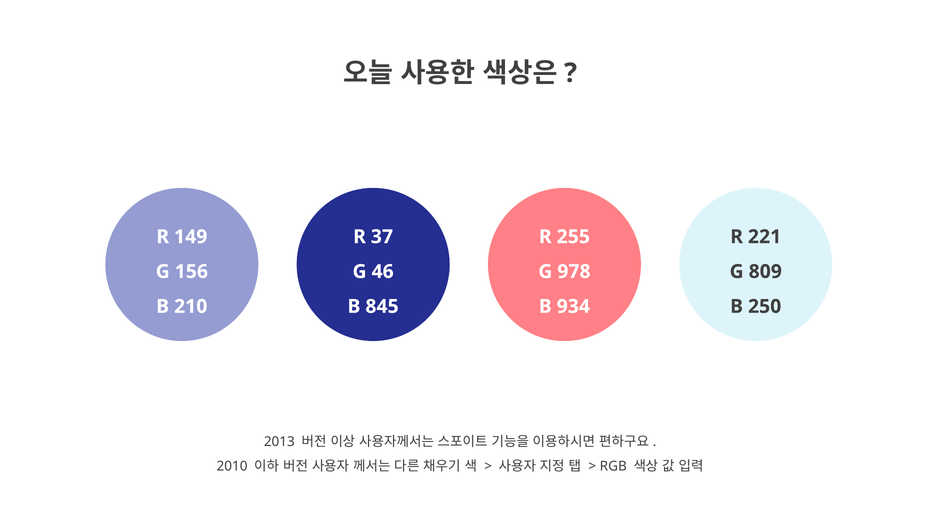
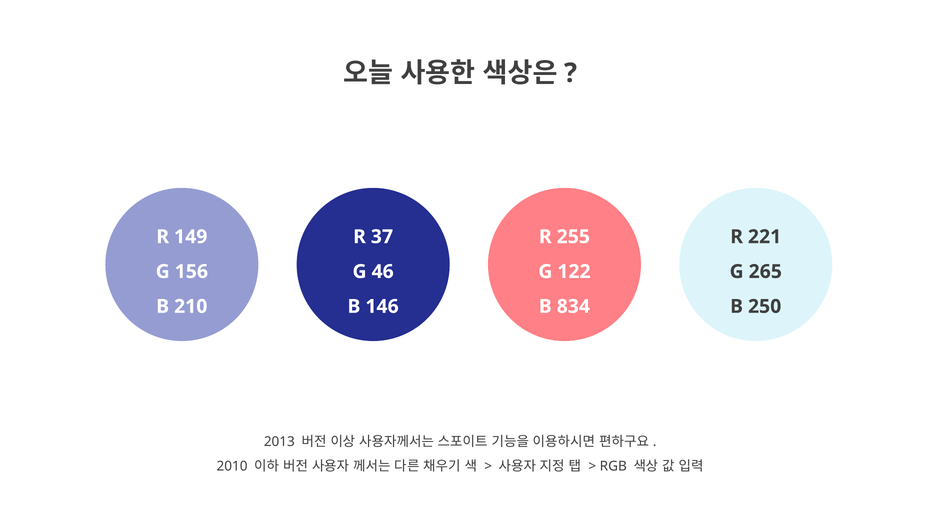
978: 978 -> 122
809: 809 -> 265
845: 845 -> 146
934: 934 -> 834
